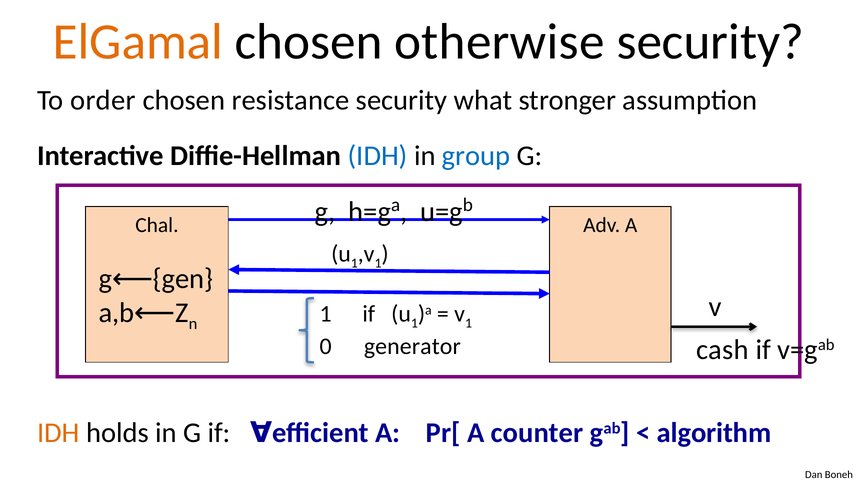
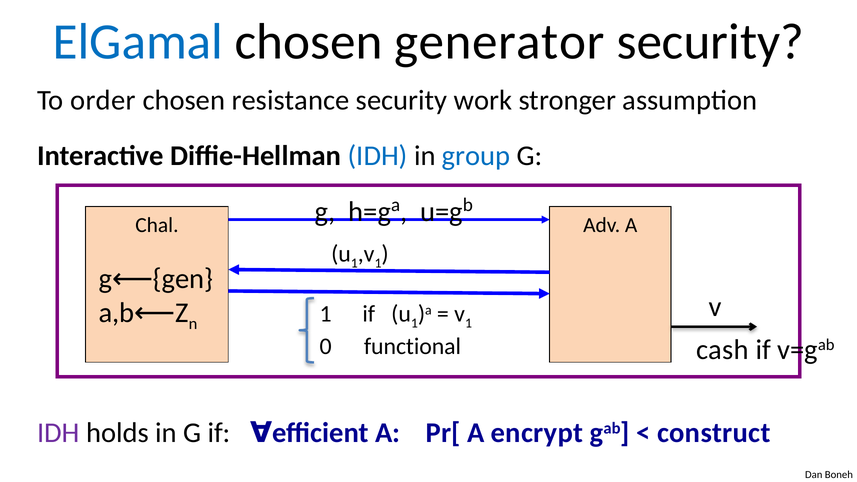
ElGamal colour: orange -> blue
otherwise: otherwise -> generator
what: what -> work
generator: generator -> functional
algorithm: algorithm -> construct
IDH at (58, 433) colour: orange -> purple
counter: counter -> encrypt
